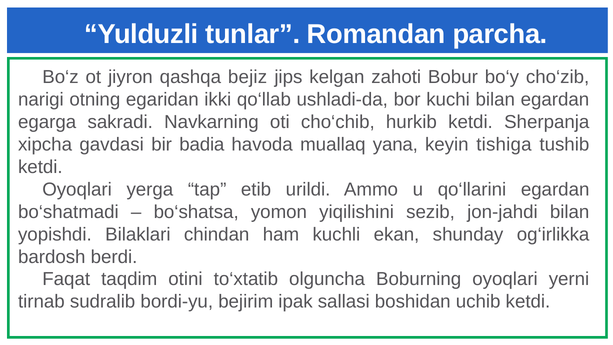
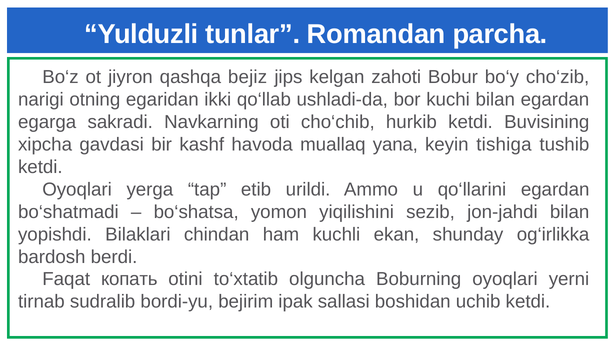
Sherpanja: Sherpanja -> Buvisining
badia: badia -> kashf
taqdim: taqdim -> копать
